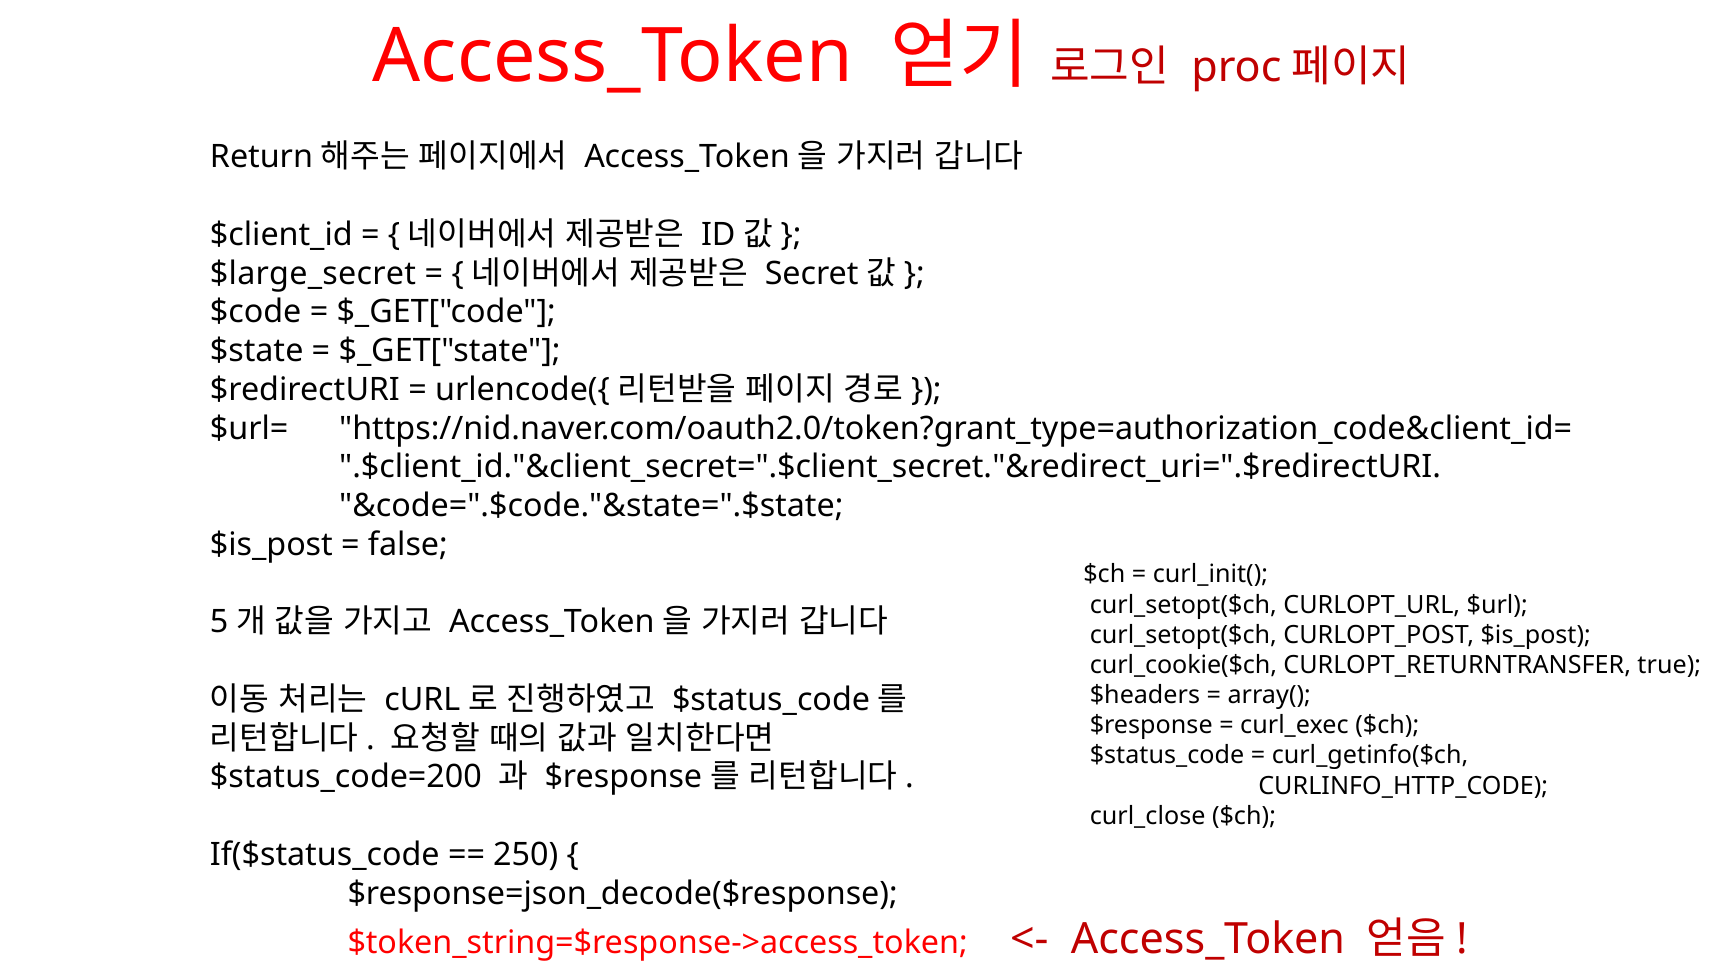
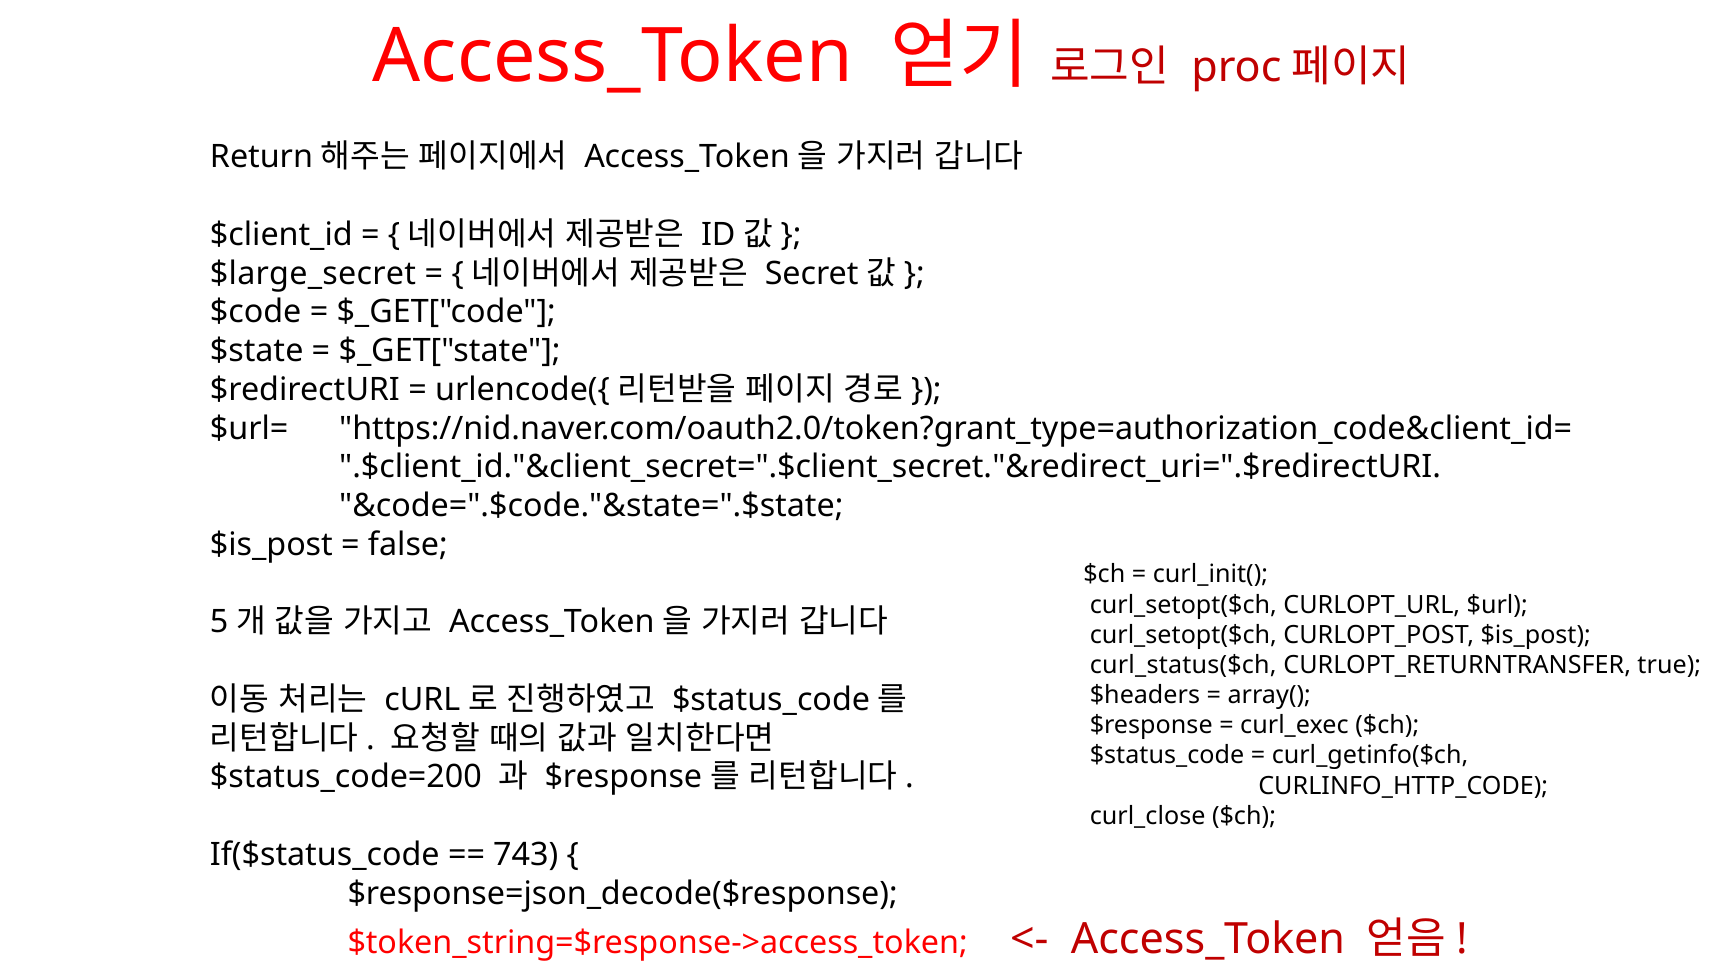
curl_cookie($ch: curl_cookie($ch -> curl_status($ch
250: 250 -> 743
